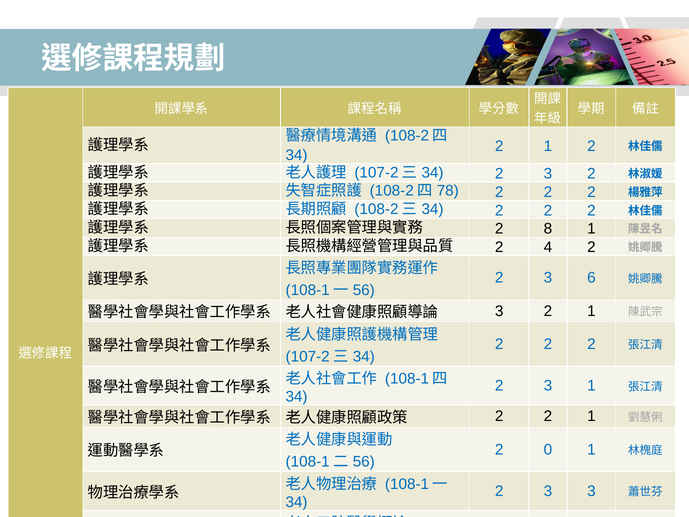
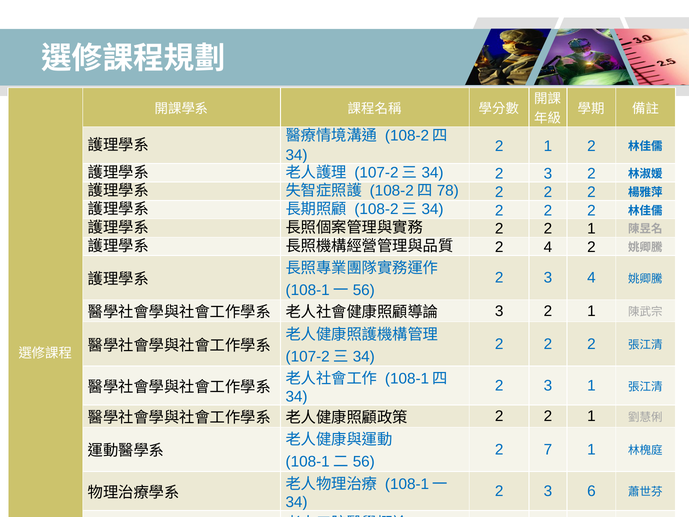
8 at (548, 229): 8 -> 2
3 6: 6 -> 4
0: 0 -> 7
3 3: 3 -> 6
